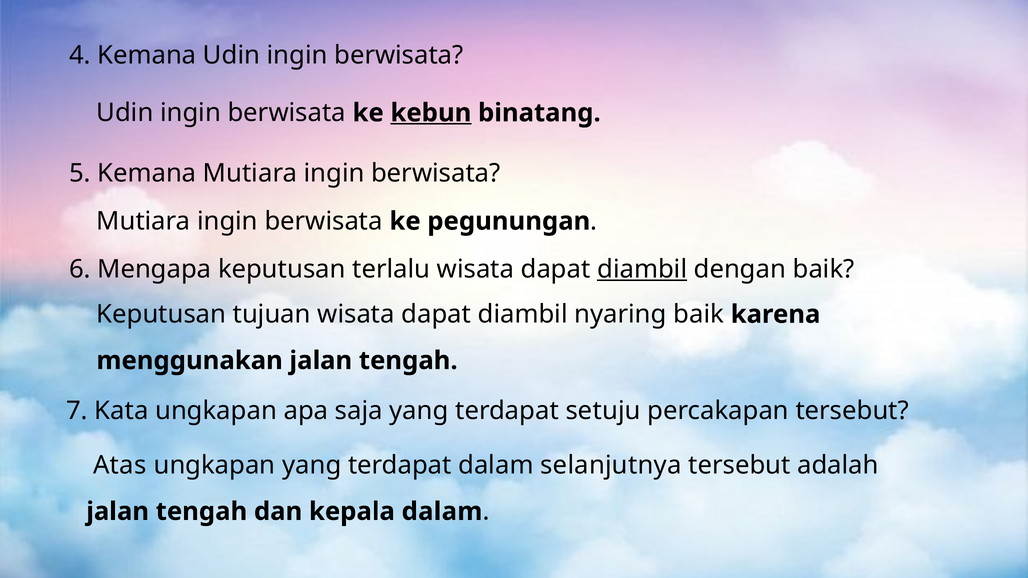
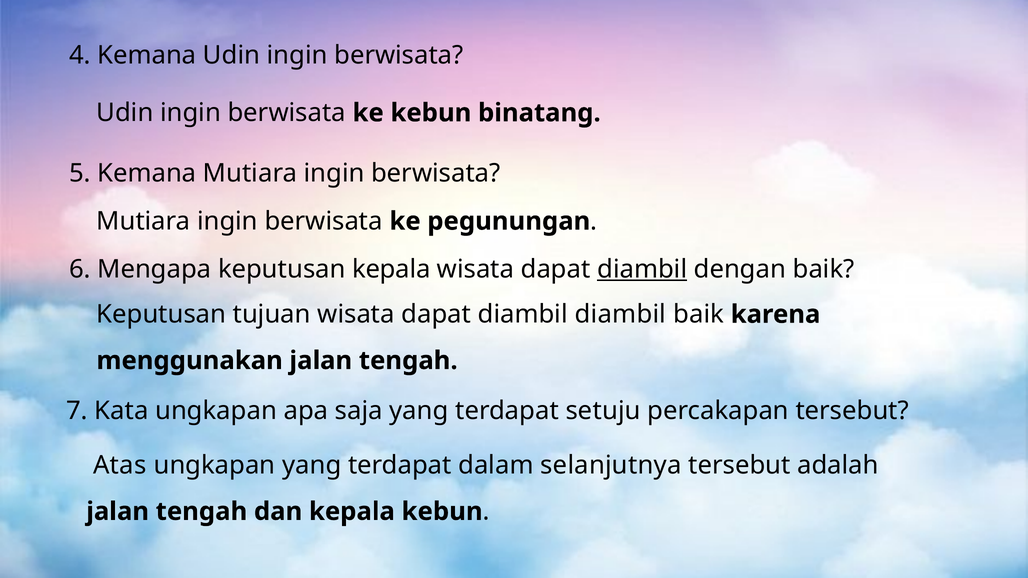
kebun at (431, 113) underline: present -> none
keputusan terlalu: terlalu -> kepala
diambil nyaring: nyaring -> diambil
kepala dalam: dalam -> kebun
